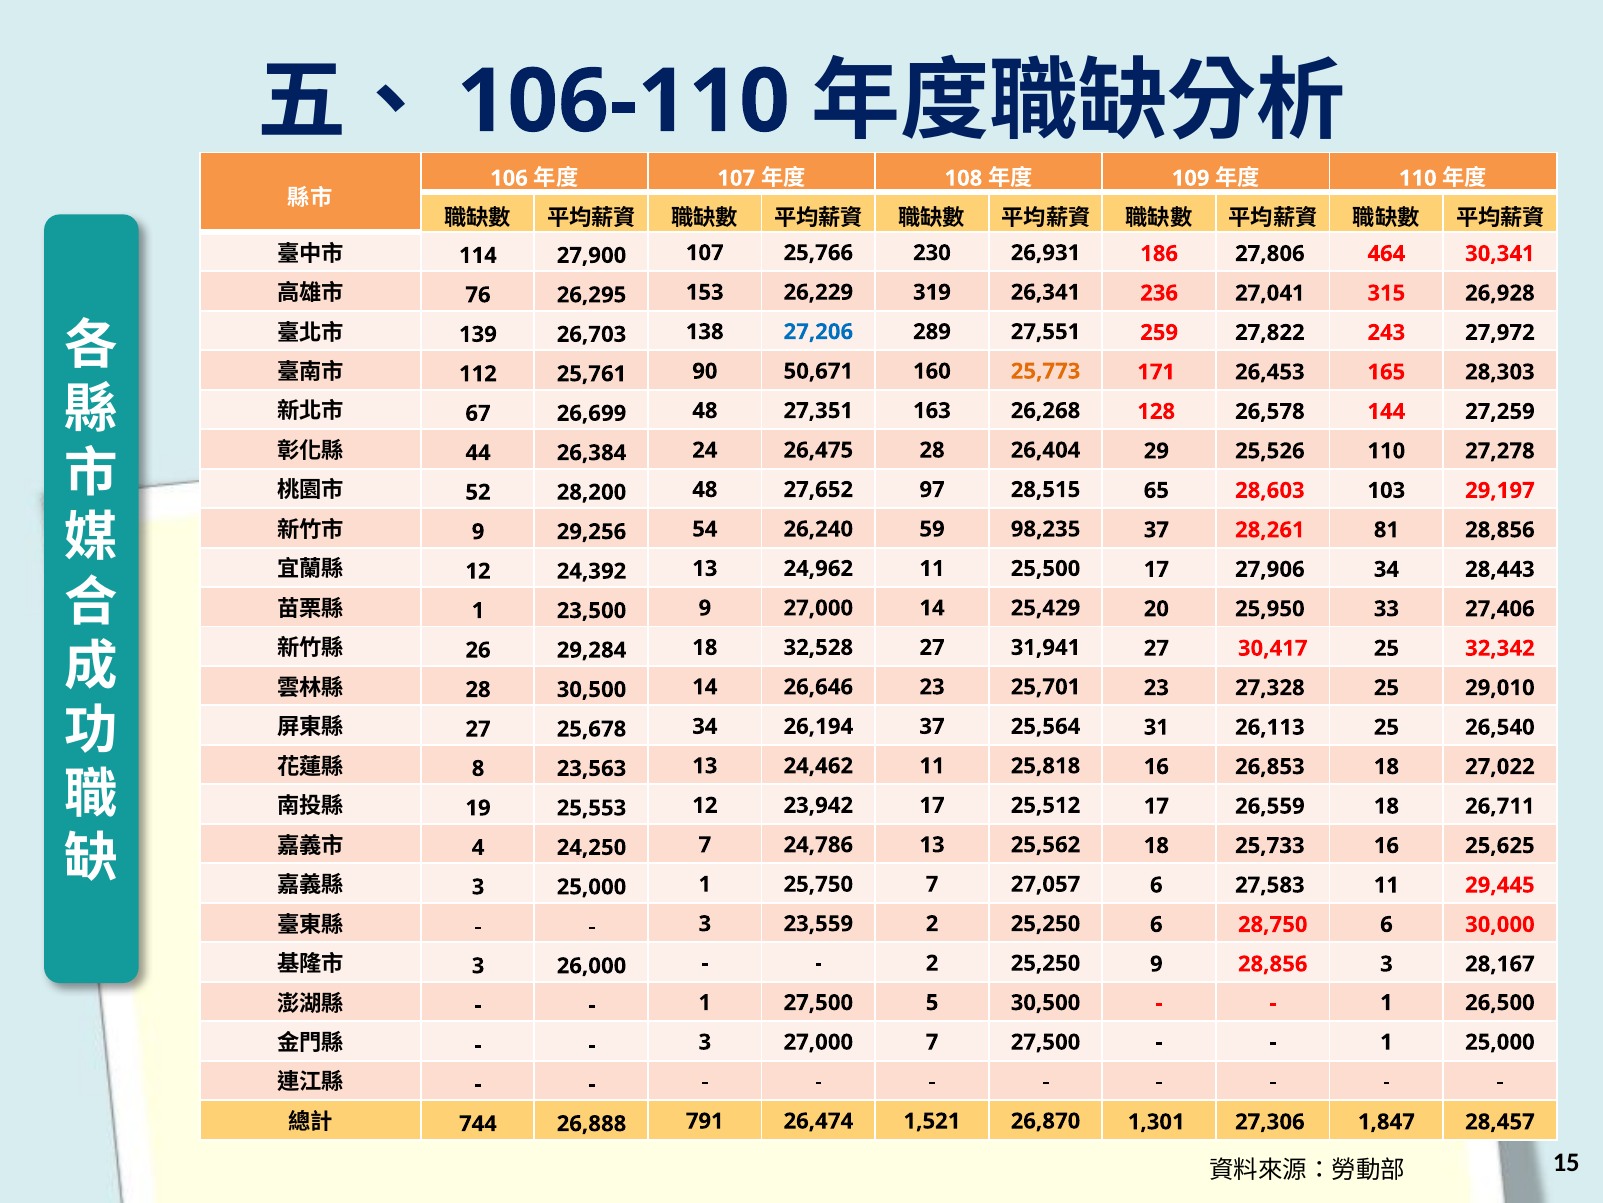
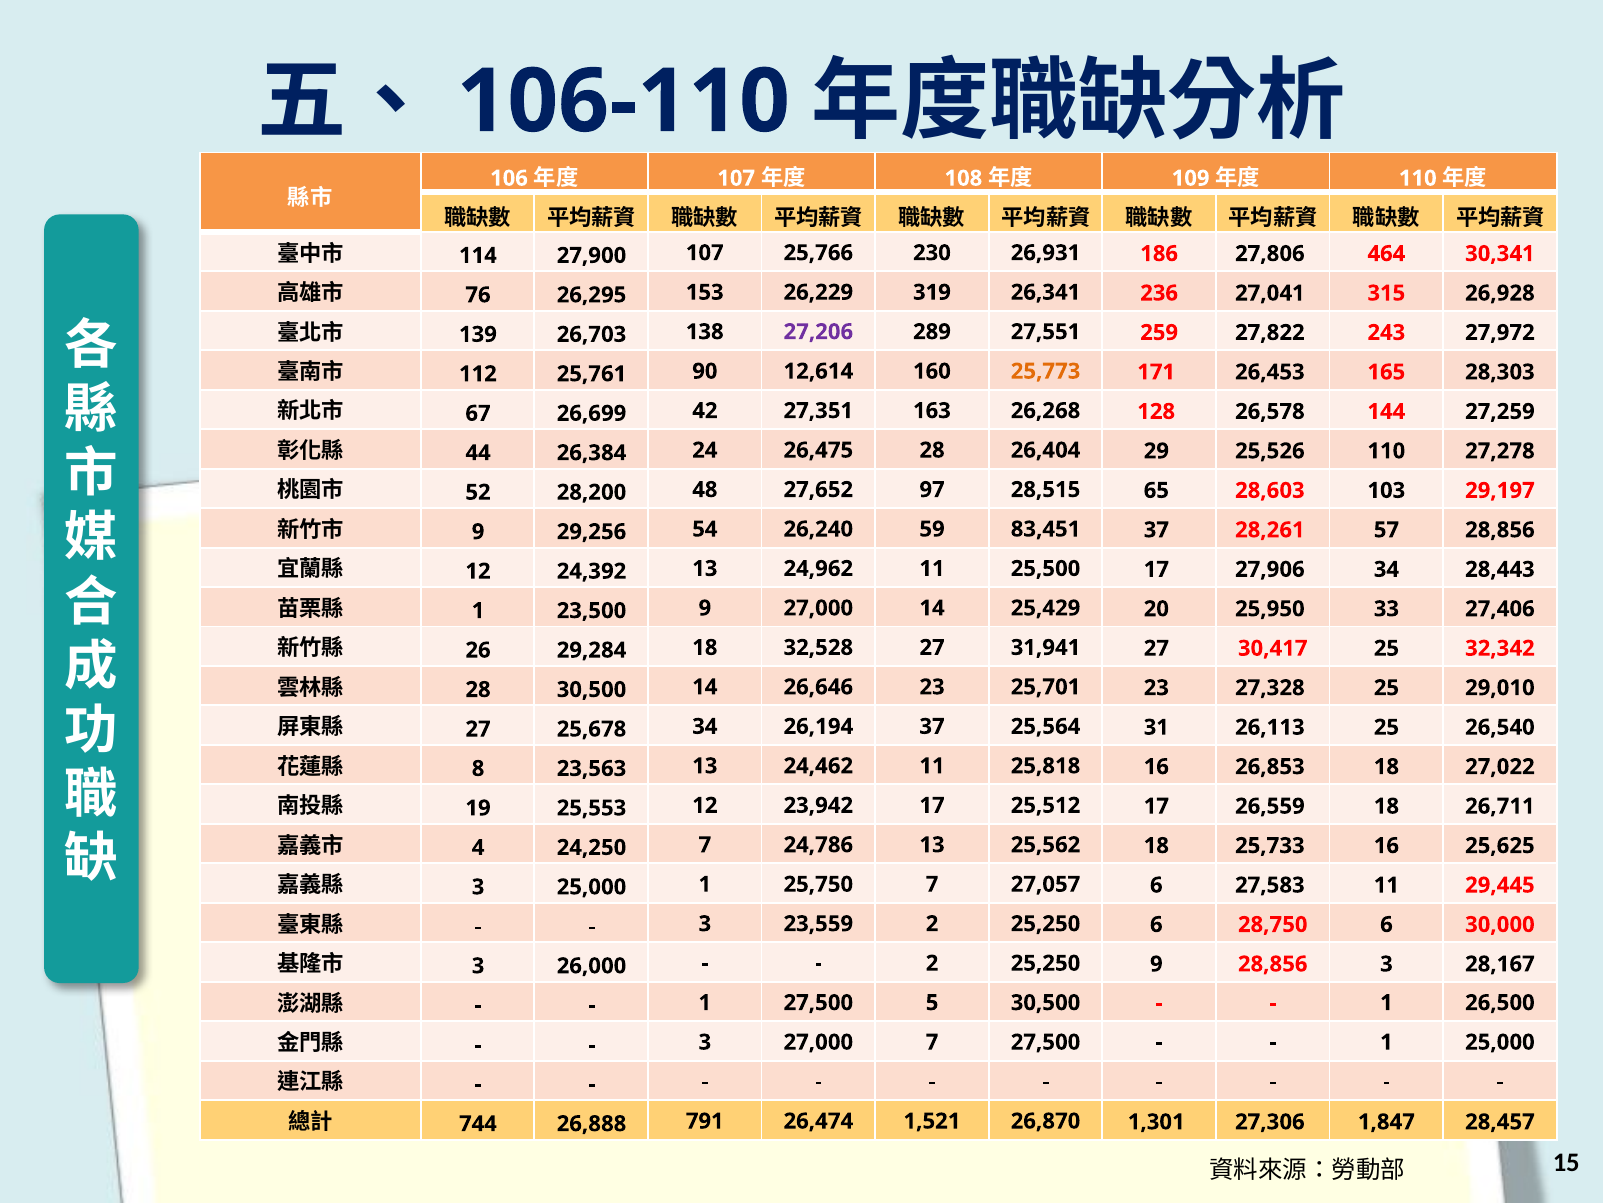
27,206 colour: blue -> purple
50,671: 50,671 -> 12,614
48 at (705, 411): 48 -> 42
98,235: 98,235 -> 83,451
81: 81 -> 57
